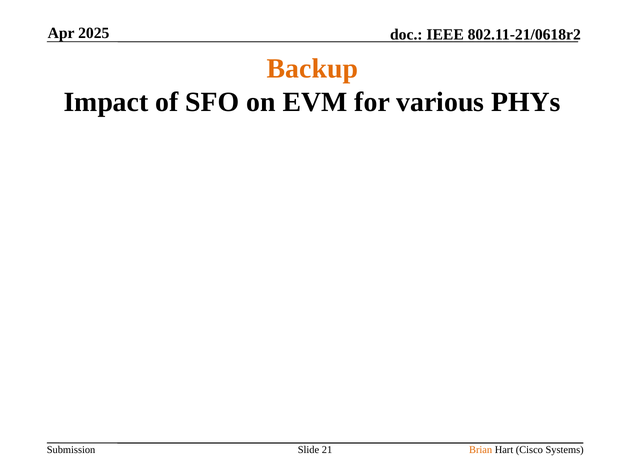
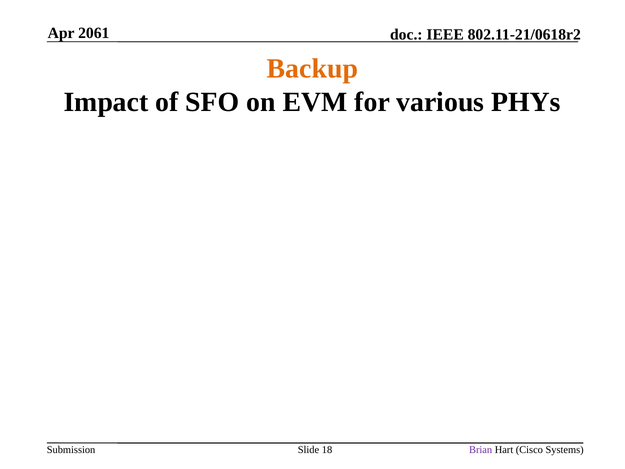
2025: 2025 -> 2061
21: 21 -> 18
Brian colour: orange -> purple
